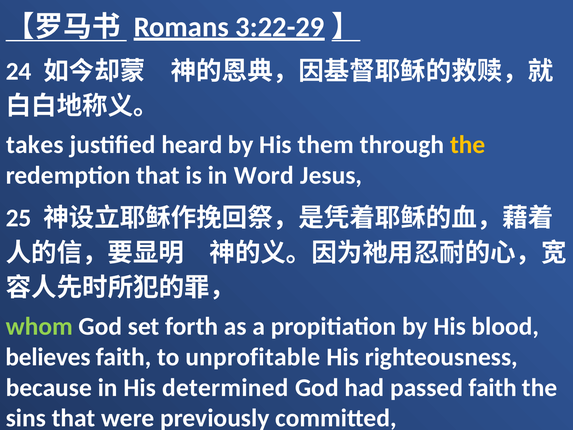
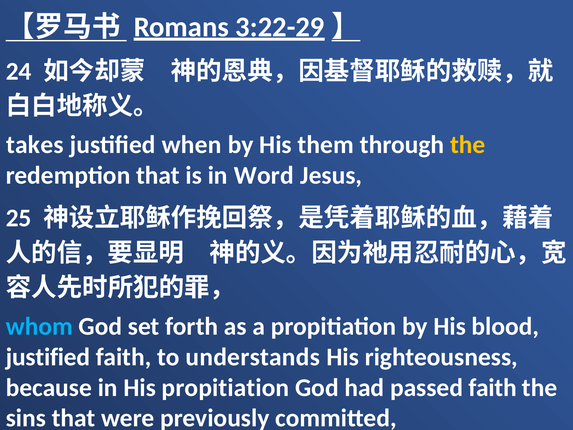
heard: heard -> when
whom colour: light green -> light blue
believes at (48, 357): believes -> justified
unprofitable: unprofitable -> understands
His determined: determined -> propitiation
